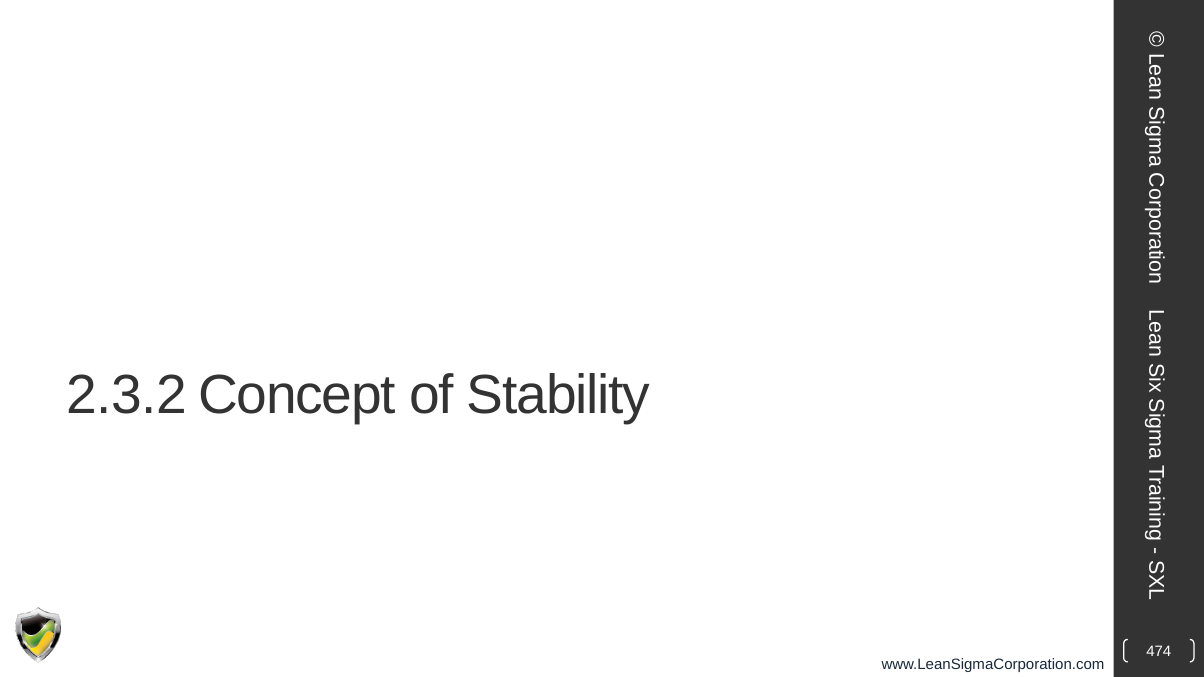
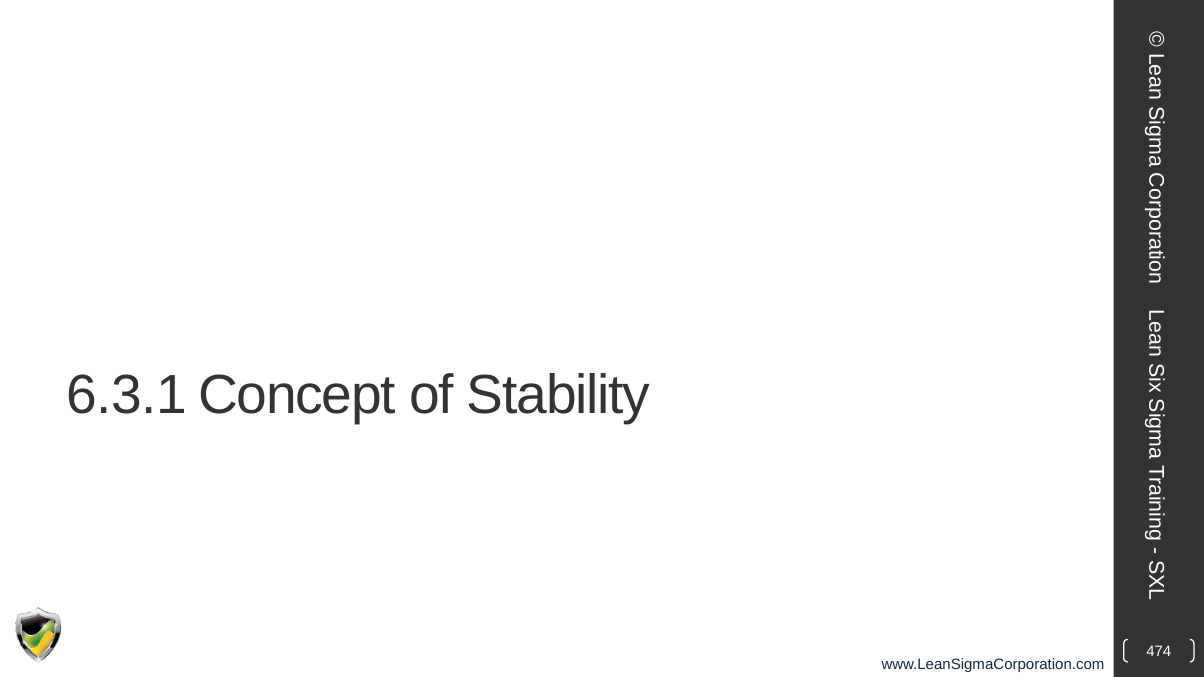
2.3.2: 2.3.2 -> 6.3.1
